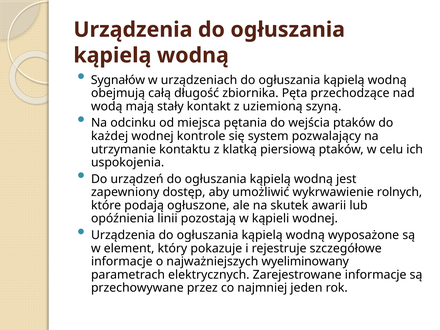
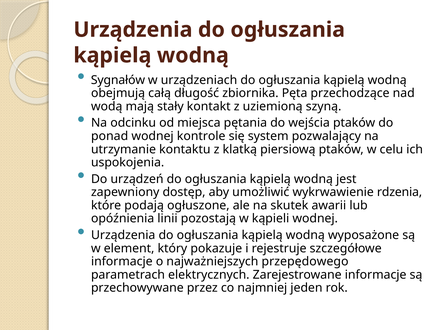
każdej: każdej -> ponad
rolnych: rolnych -> rdzenia
wyeliminowany: wyeliminowany -> przepędowego
